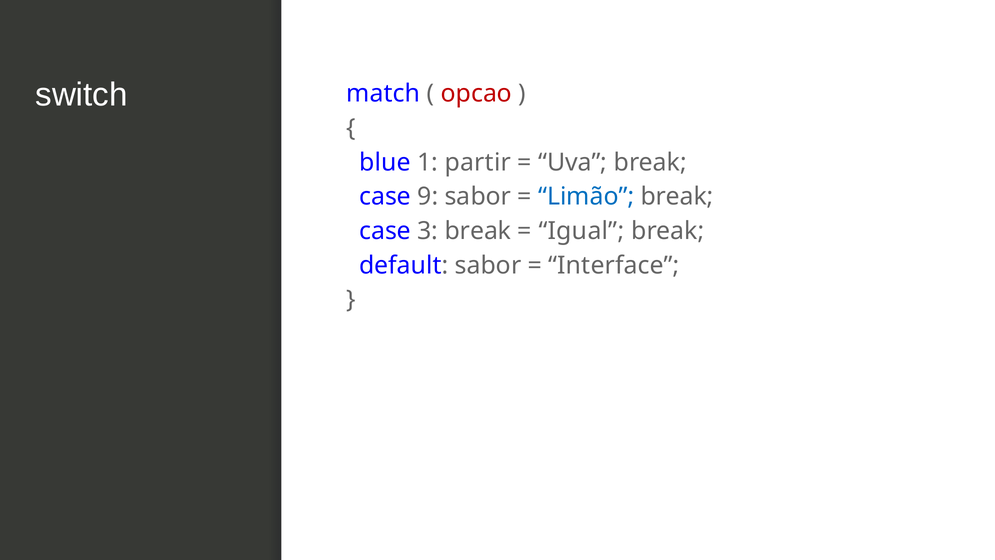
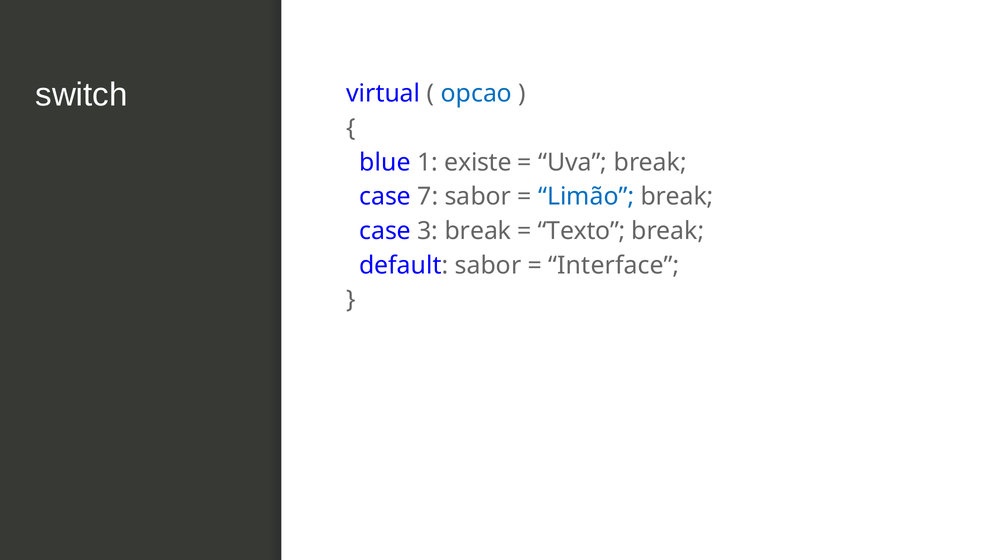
match: match -> virtual
opcao colour: red -> blue
partir: partir -> existe
9: 9 -> 7
Igual: Igual -> Texto
